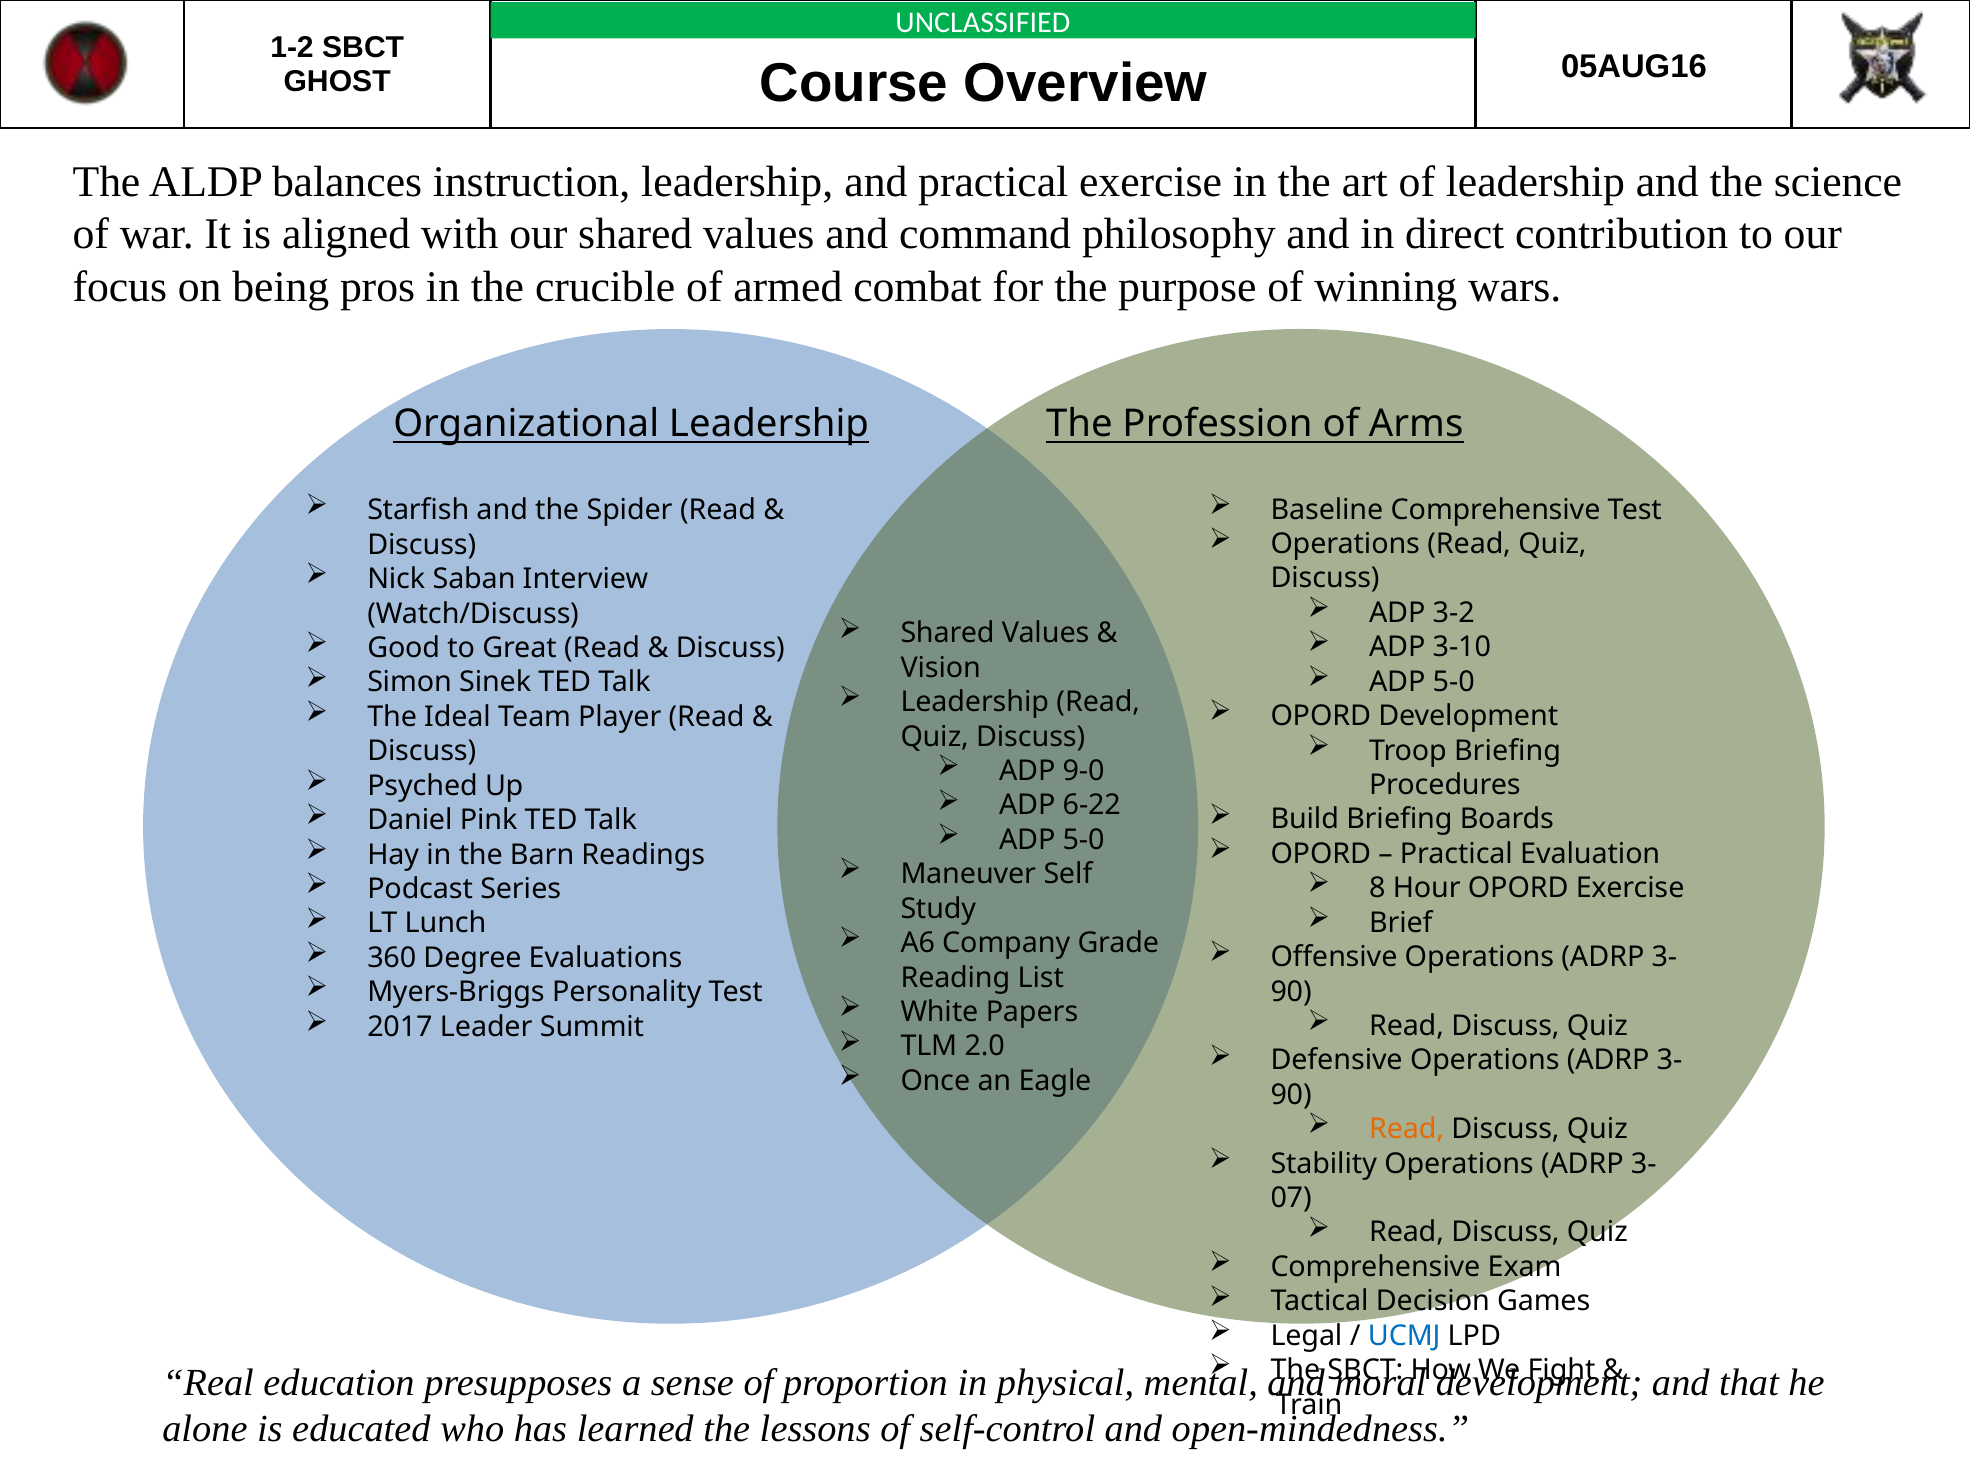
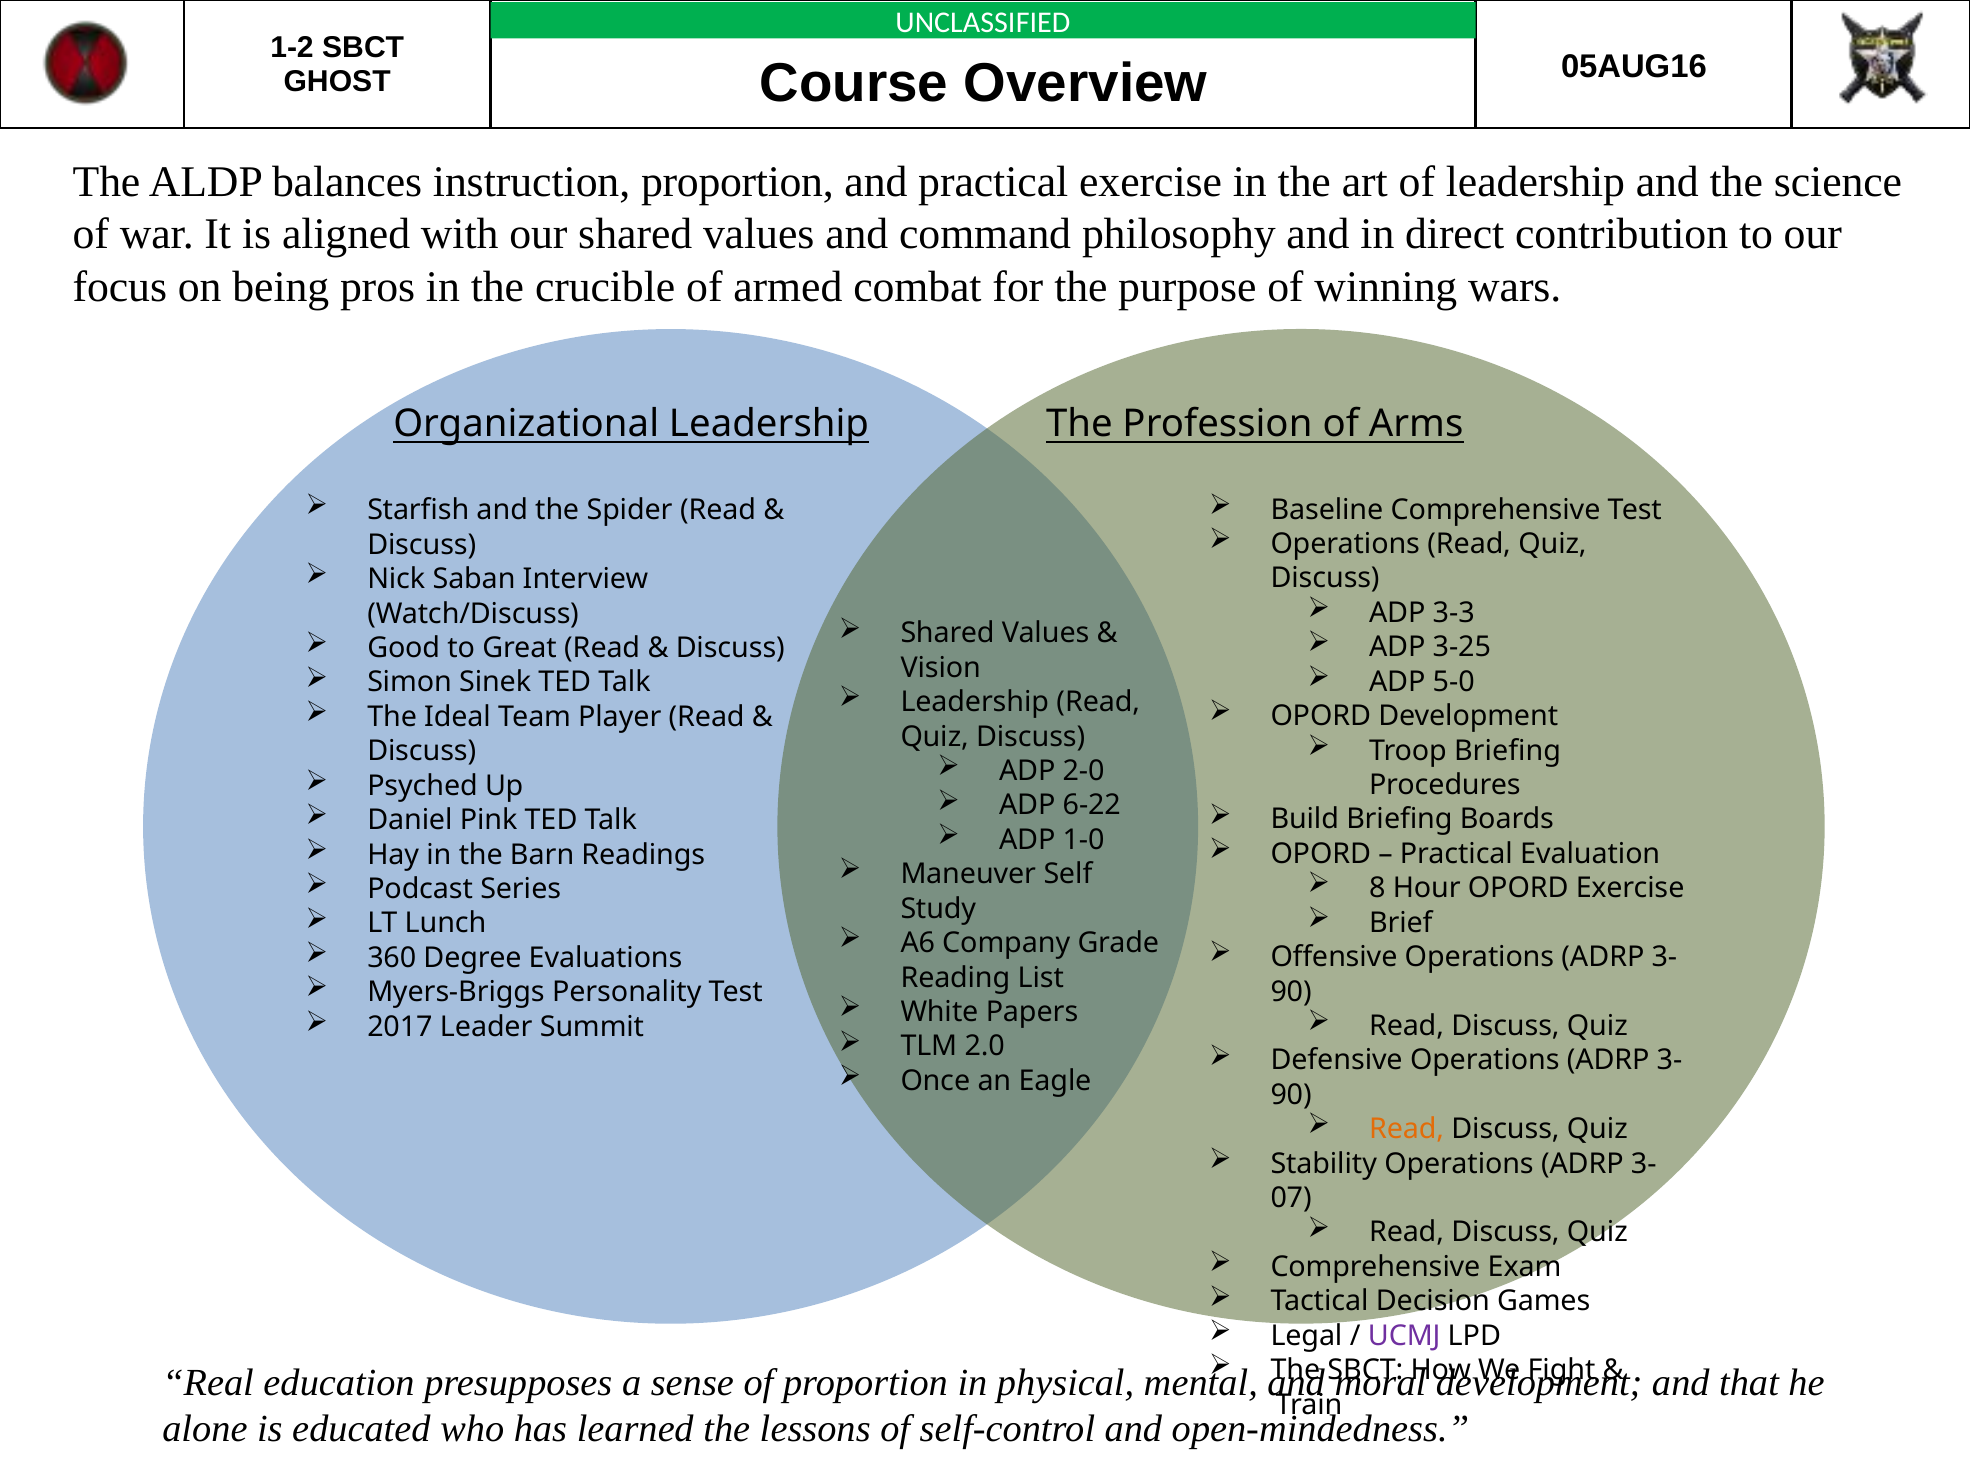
instruction leadership: leadership -> proportion
3-2: 3-2 -> 3-3
3-10: 3-10 -> 3-25
9-0: 9-0 -> 2-0
5-0 at (1084, 840): 5-0 -> 1-0
UCMJ colour: blue -> purple
